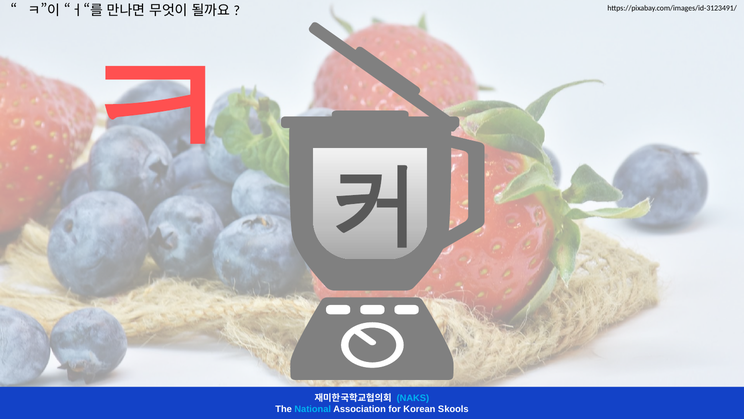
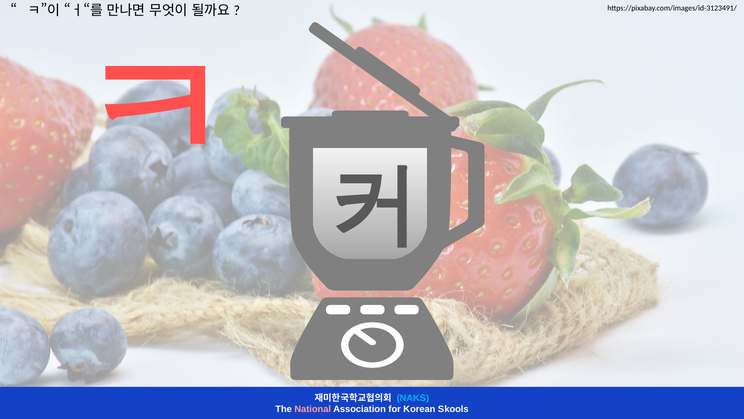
National colour: light blue -> pink
